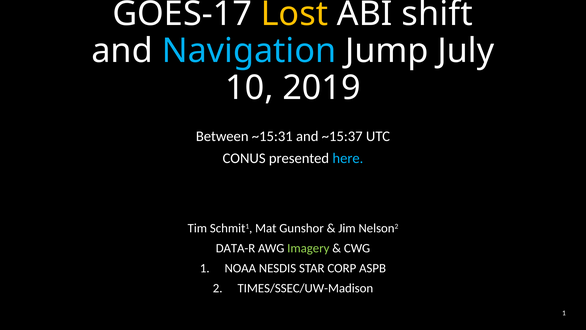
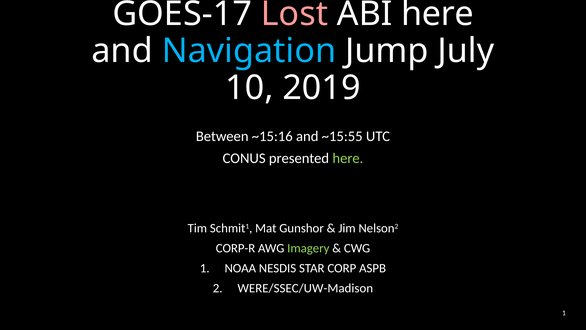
Lost colour: yellow -> pink
ABI shift: shift -> here
~15:31: ~15:31 -> ~15:16
~15:37: ~15:37 -> ~15:55
here at (348, 158) colour: light blue -> light green
DATA-R: DATA-R -> CORP-R
TIMES/SSEC/UW-Madison: TIMES/SSEC/UW-Madison -> WERE/SSEC/UW-Madison
